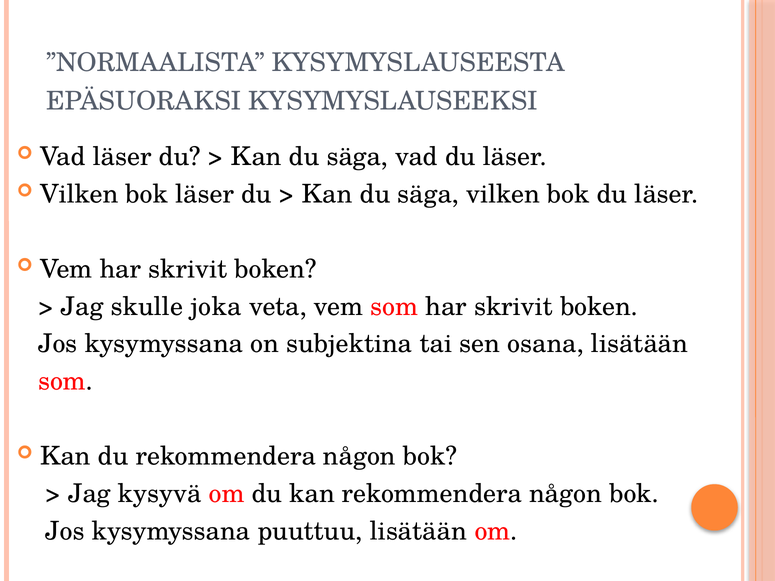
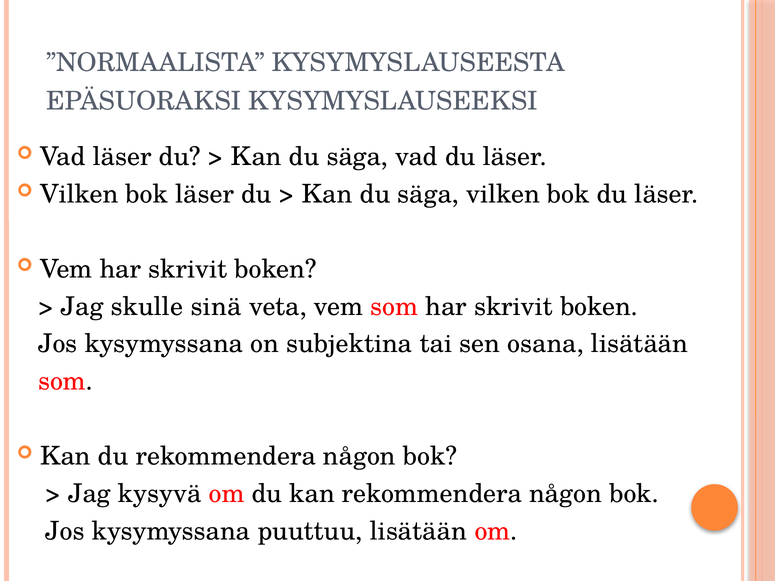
joka: joka -> sinä
